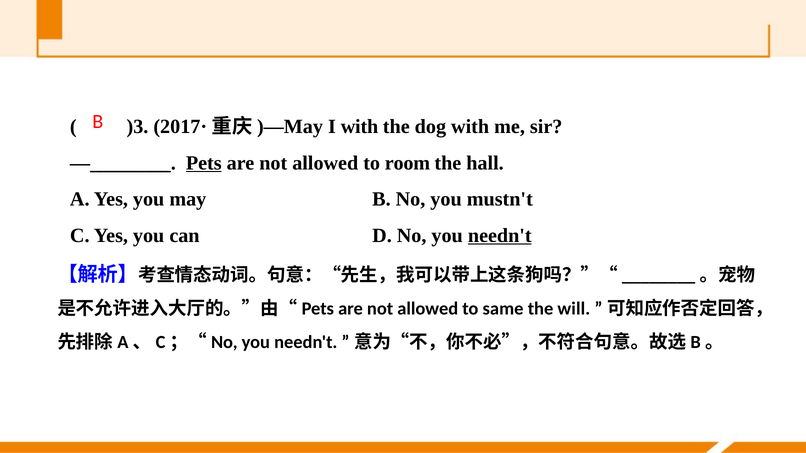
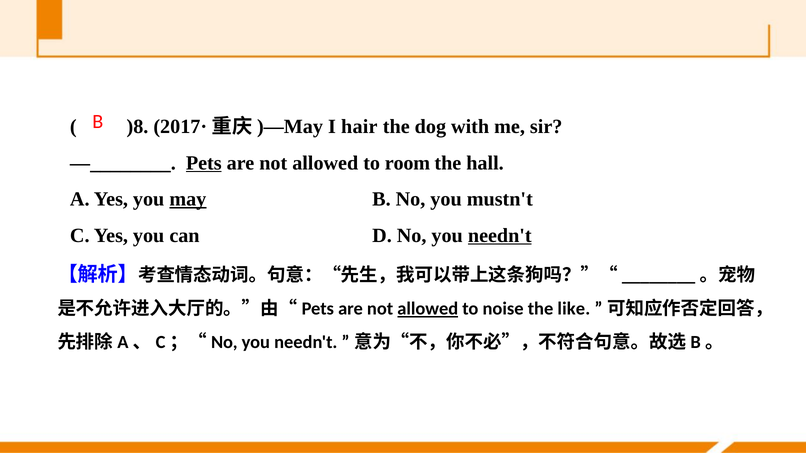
)3: )3 -> )8
I with: with -> hair
may underline: none -> present
allowed at (428, 309) underline: none -> present
same: same -> noise
will: will -> like
